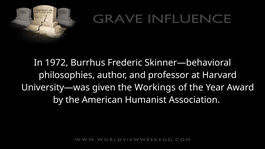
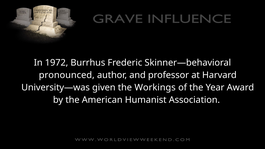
philosophies: philosophies -> pronounced
